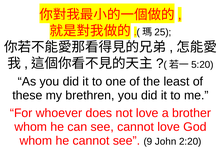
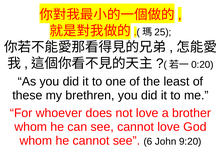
5:20: 5:20 -> 0:20
9: 9 -> 6
2:20: 2:20 -> 9:20
